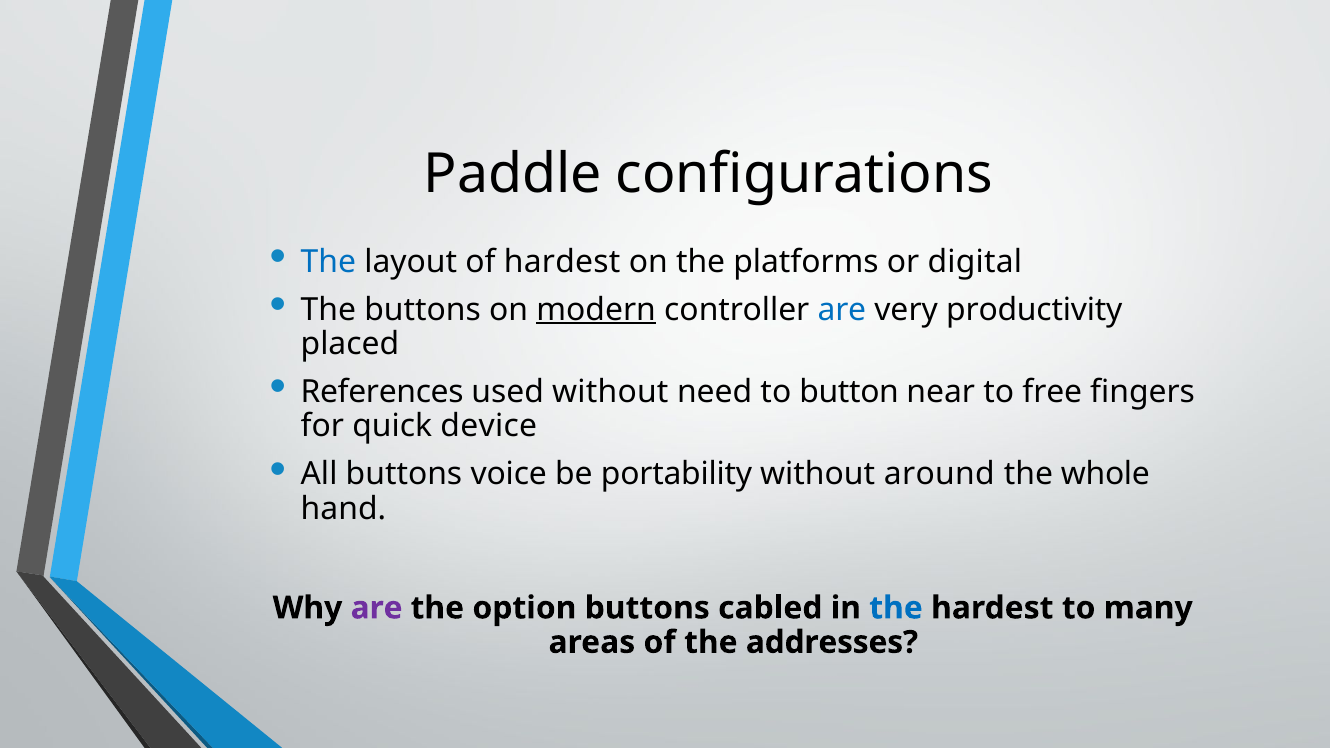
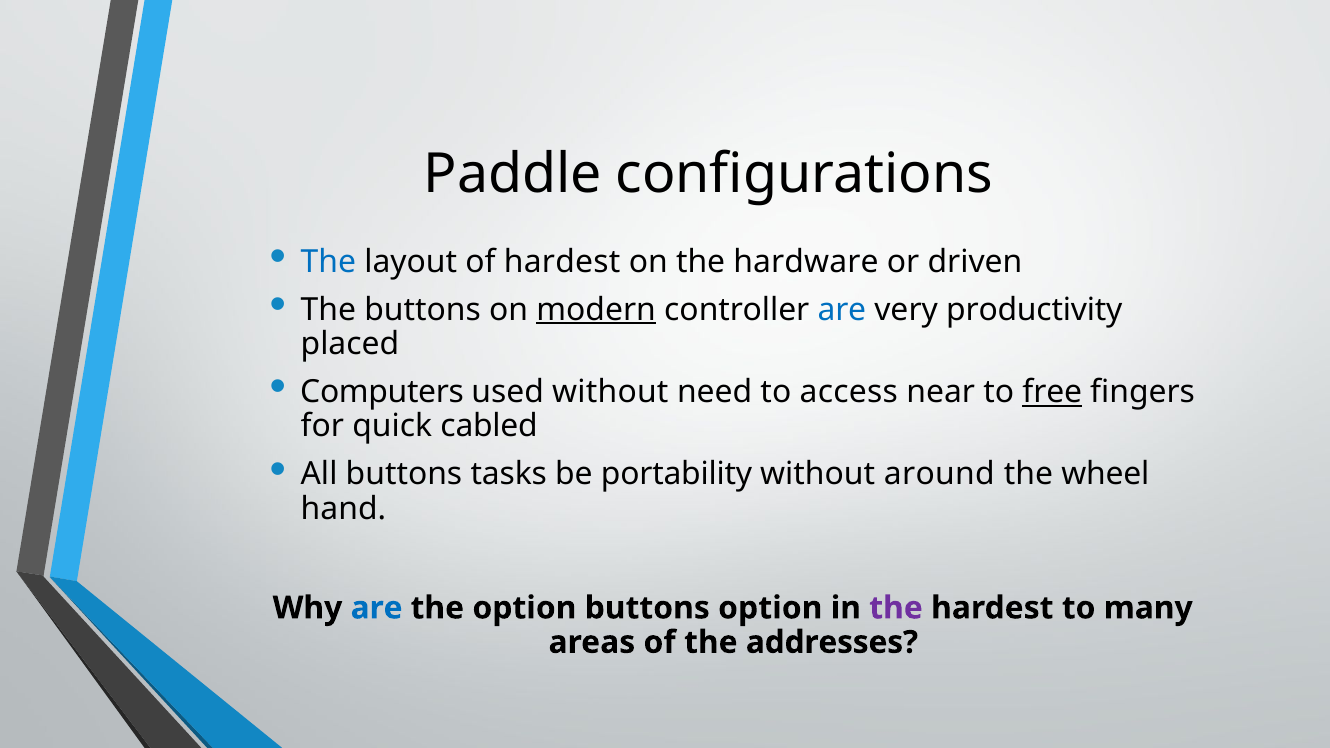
platforms: platforms -> hardware
digital: digital -> driven
References: References -> Computers
button: button -> access
free underline: none -> present
device: device -> cabled
voice: voice -> tasks
whole: whole -> wheel
are at (377, 608) colour: purple -> blue
buttons cabled: cabled -> option
the at (896, 608) colour: blue -> purple
